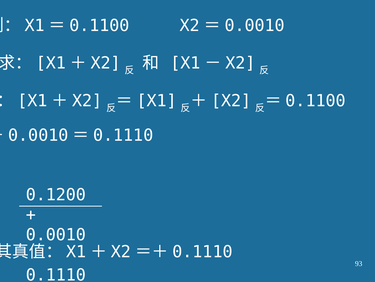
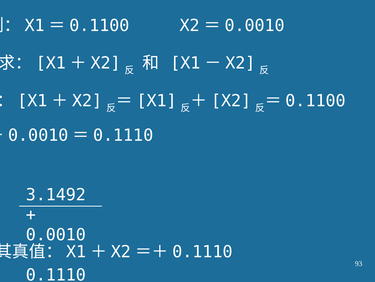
0.1200: 0.1200 -> 3.1492
